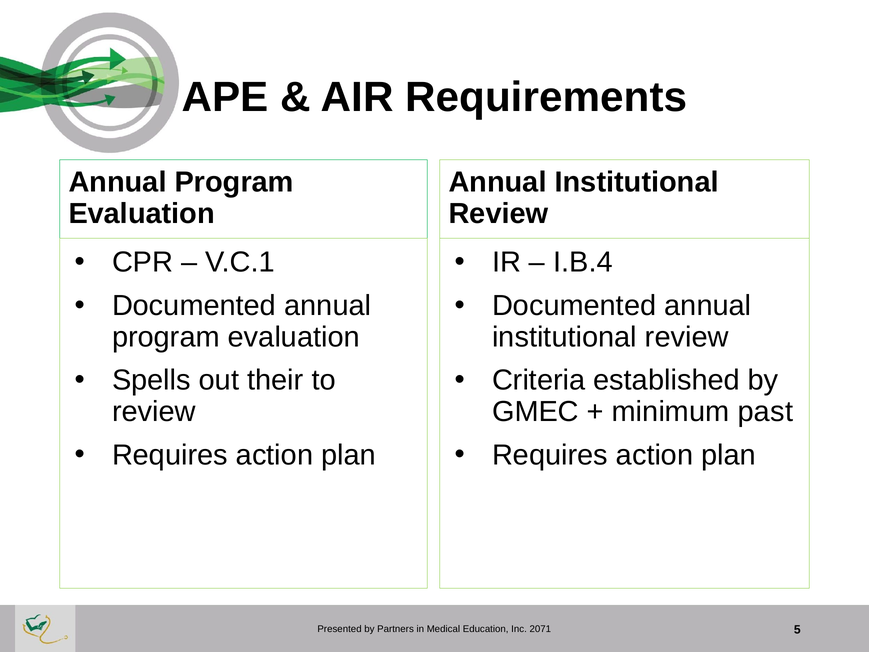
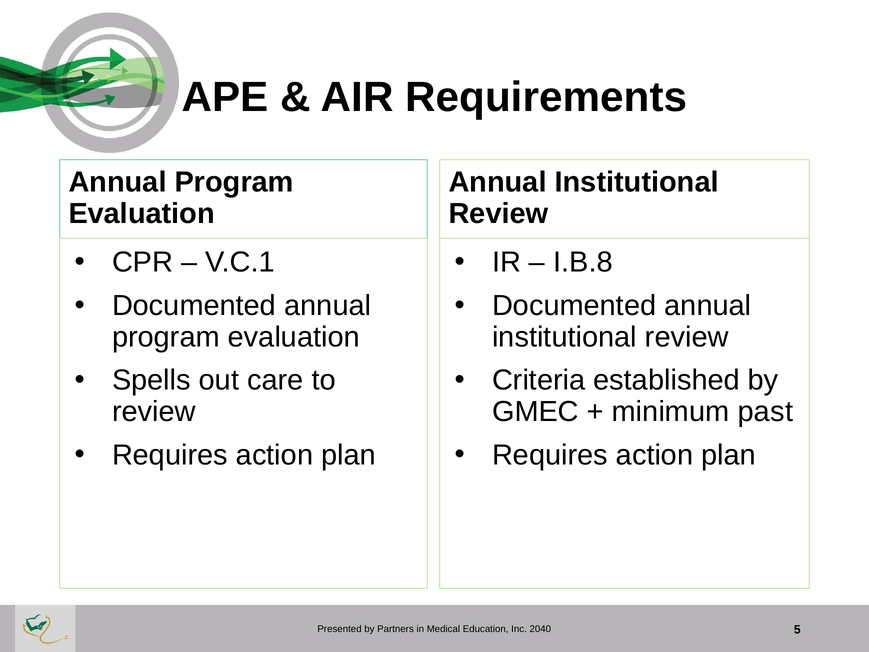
I.B.4: I.B.4 -> I.B.8
their: their -> care
2071: 2071 -> 2040
